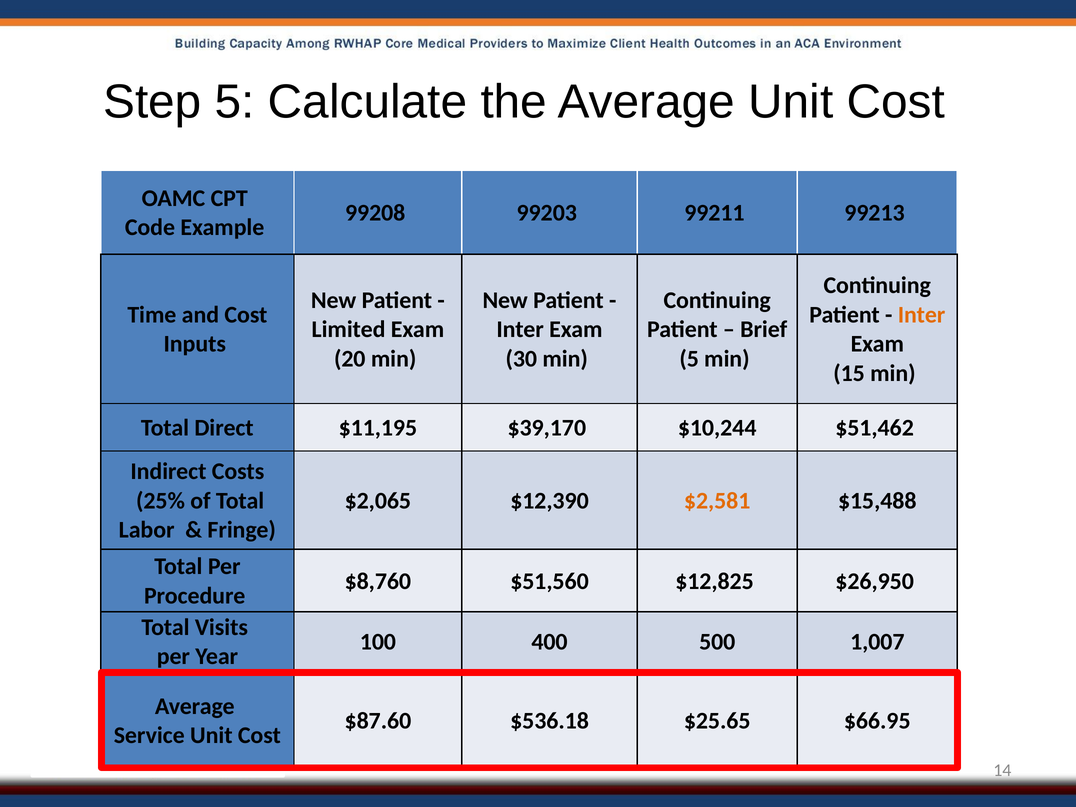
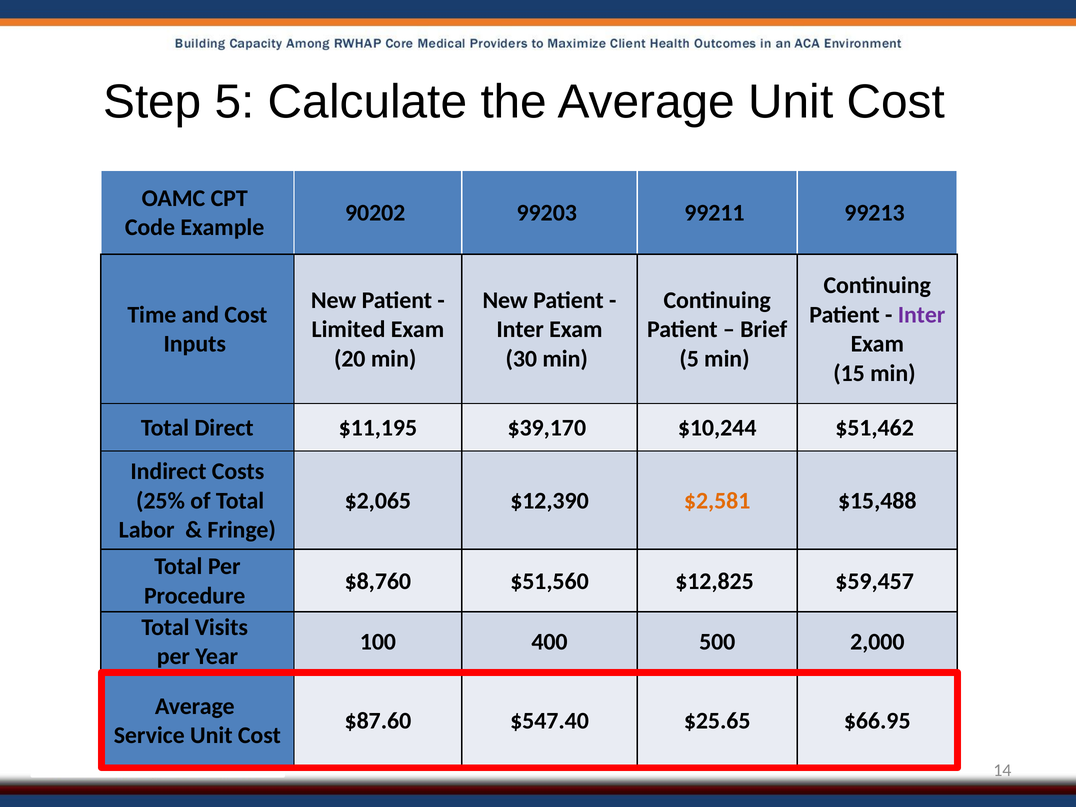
99208: 99208 -> 90202
Inter at (922, 315) colour: orange -> purple
$26,950: $26,950 -> $59,457
1,007: 1,007 -> 2,000
$536.18: $536.18 -> $547.40
